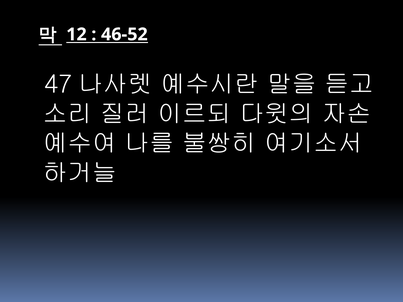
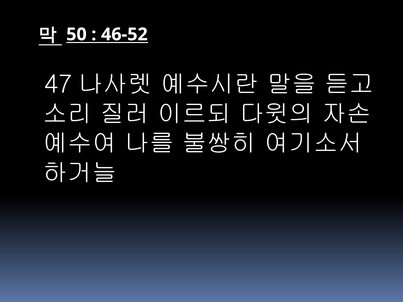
12: 12 -> 50
